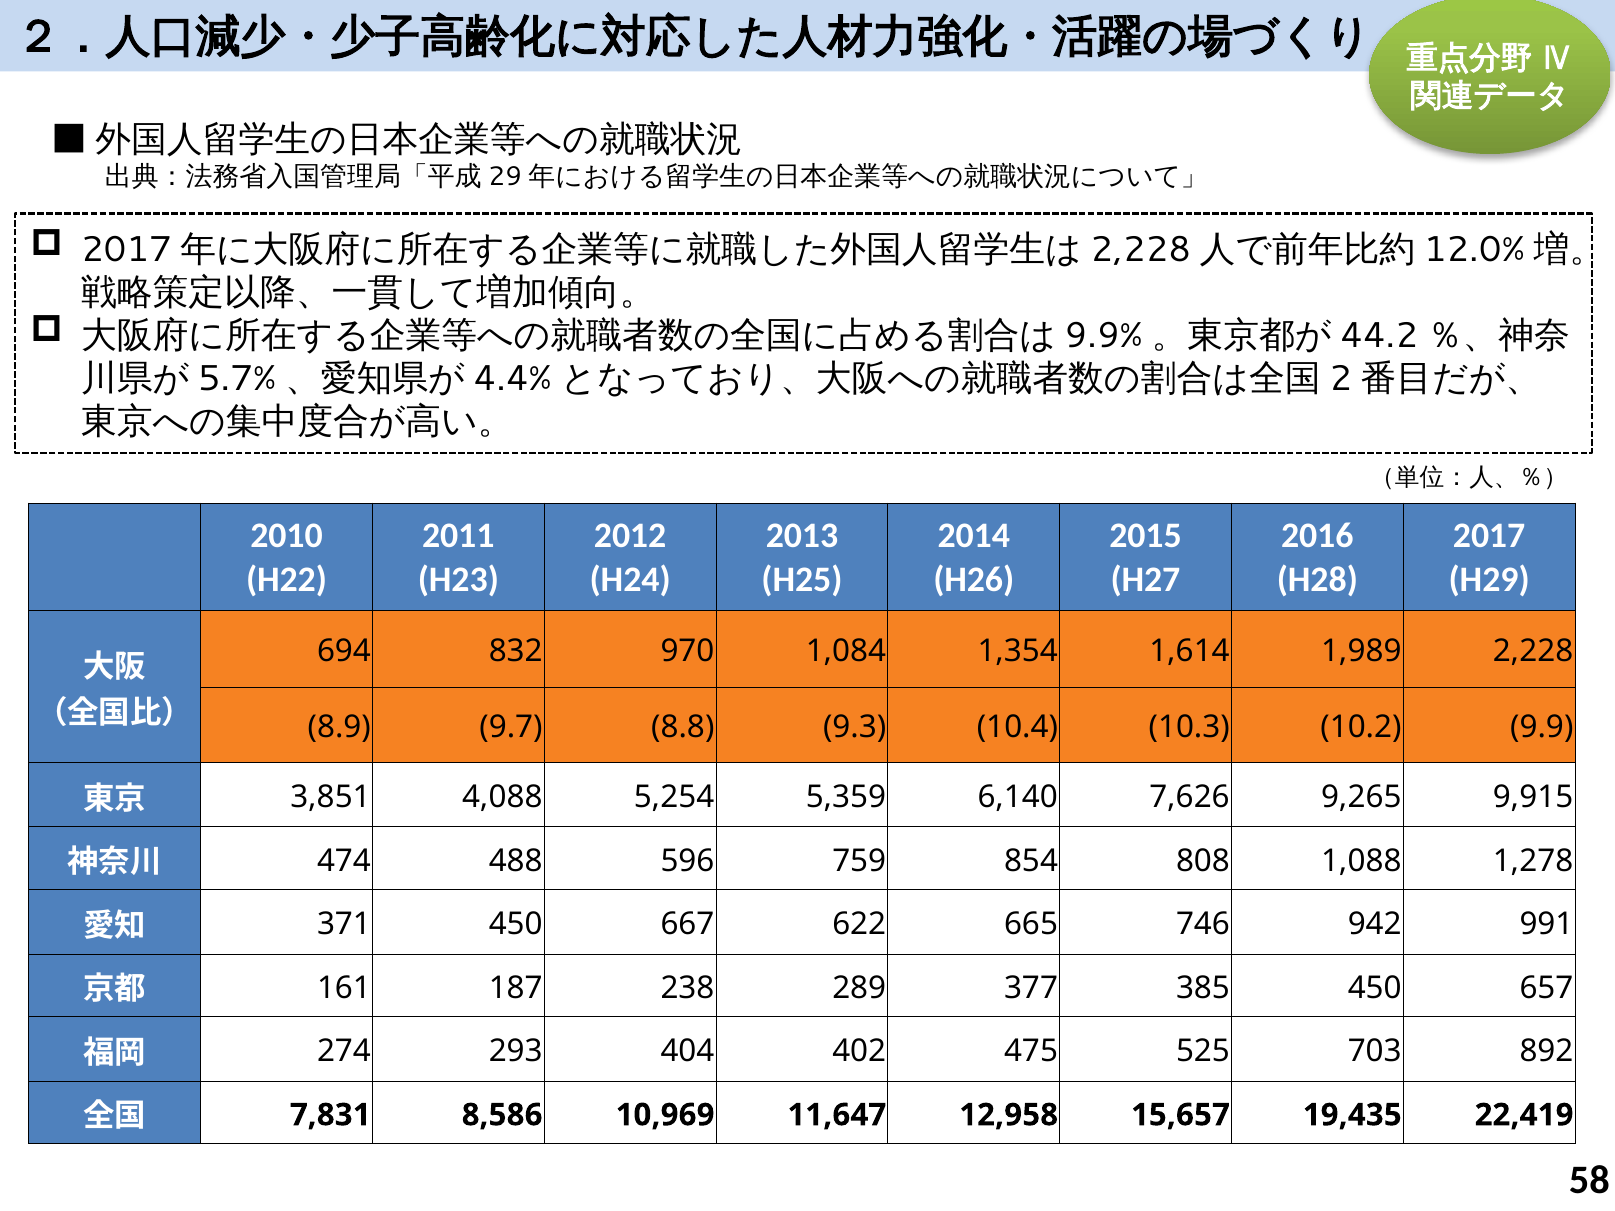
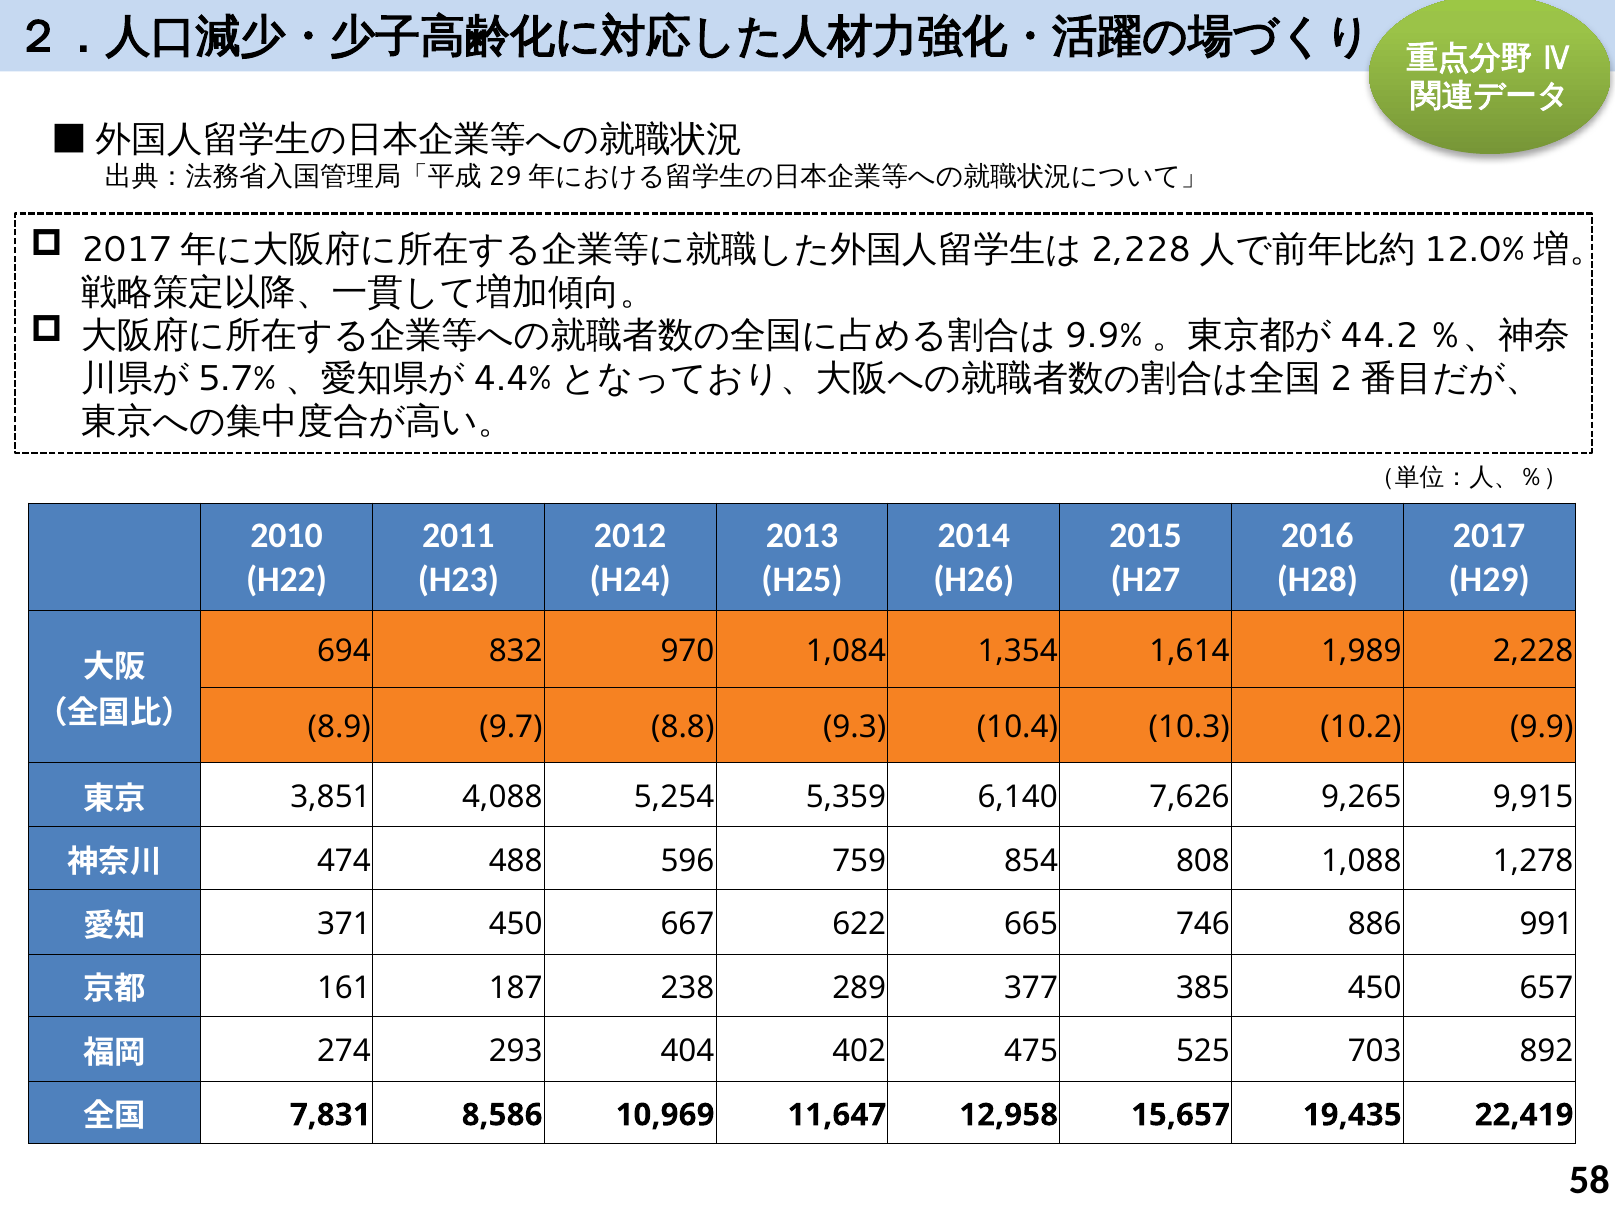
942: 942 -> 886
